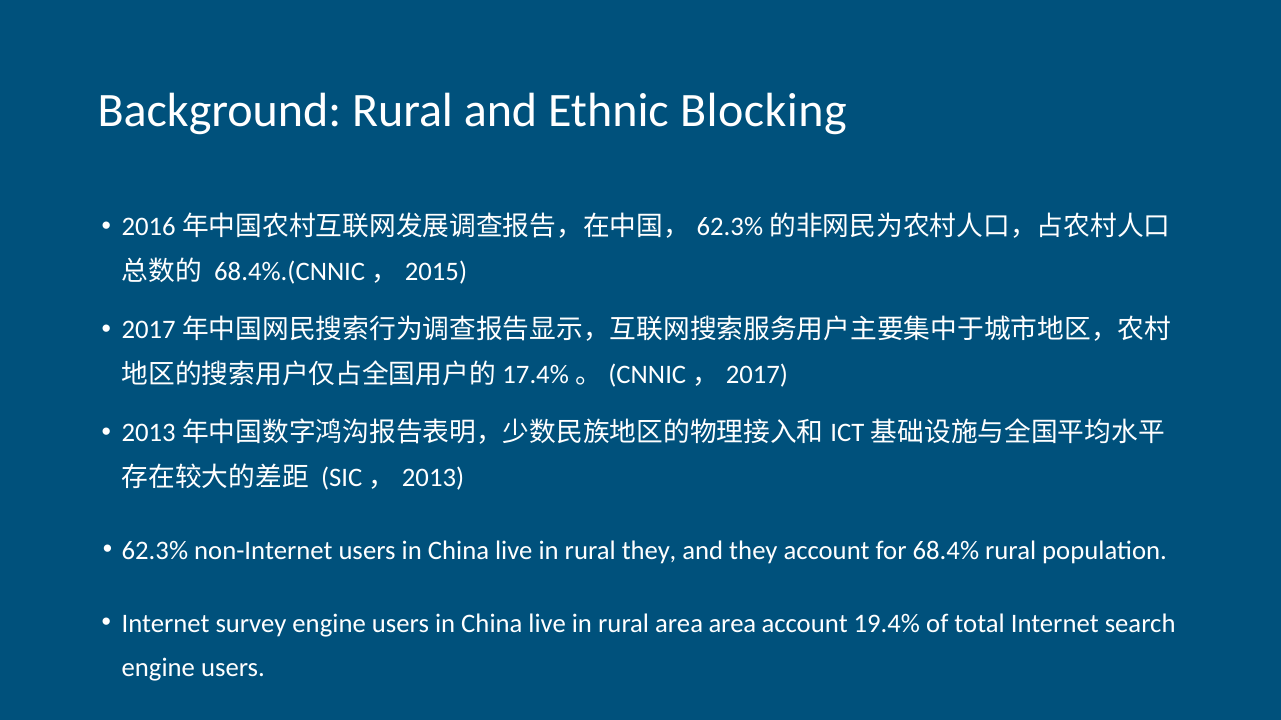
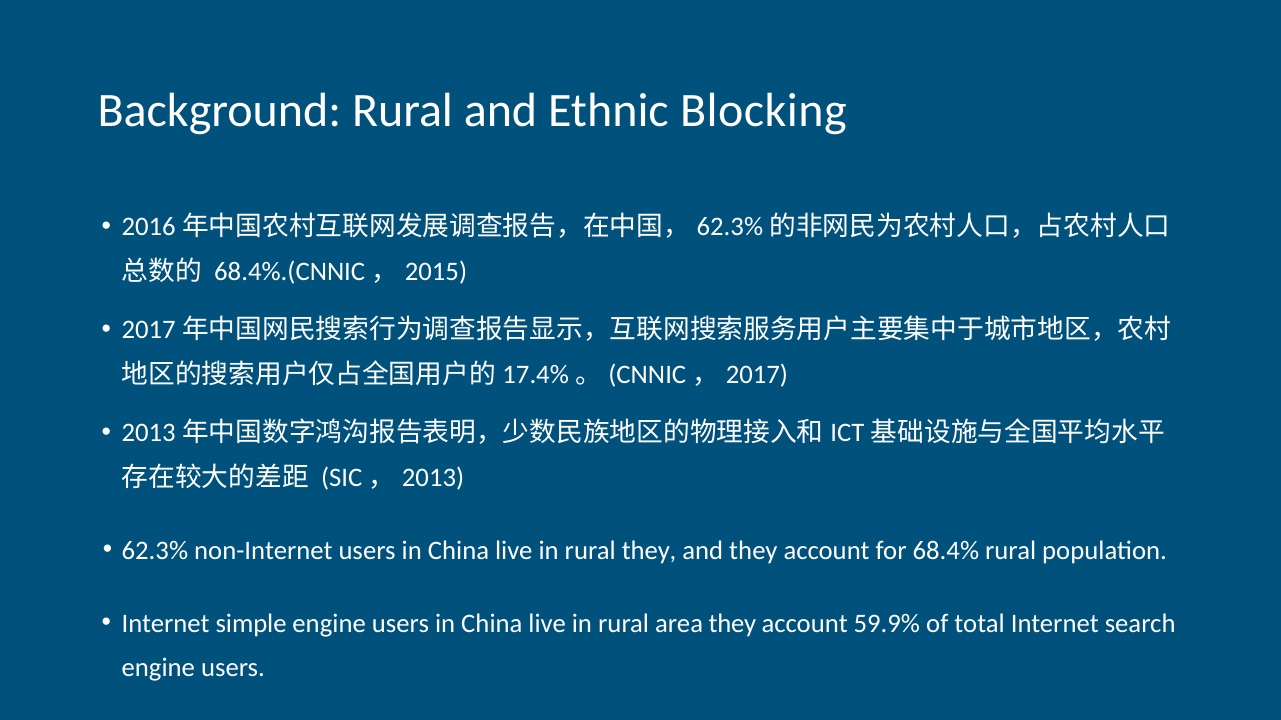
survey: survey -> simple
area area: area -> they
19.4%: 19.4% -> 59.9%
